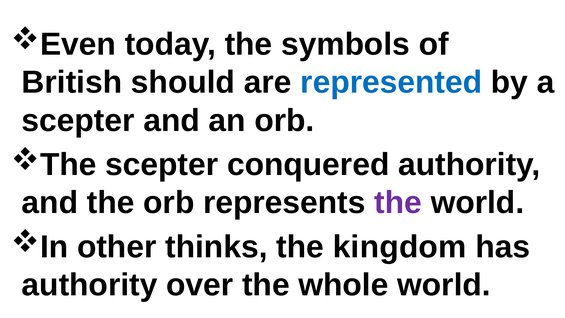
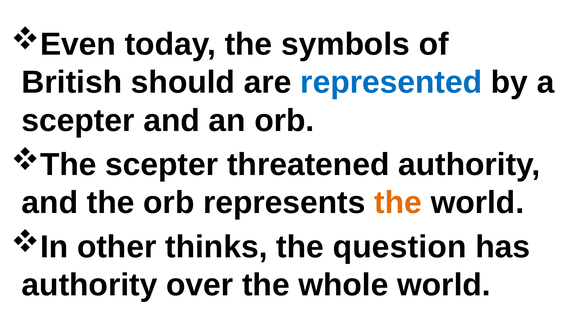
conquered: conquered -> threatened
the at (398, 203) colour: purple -> orange
kingdom: kingdom -> question
